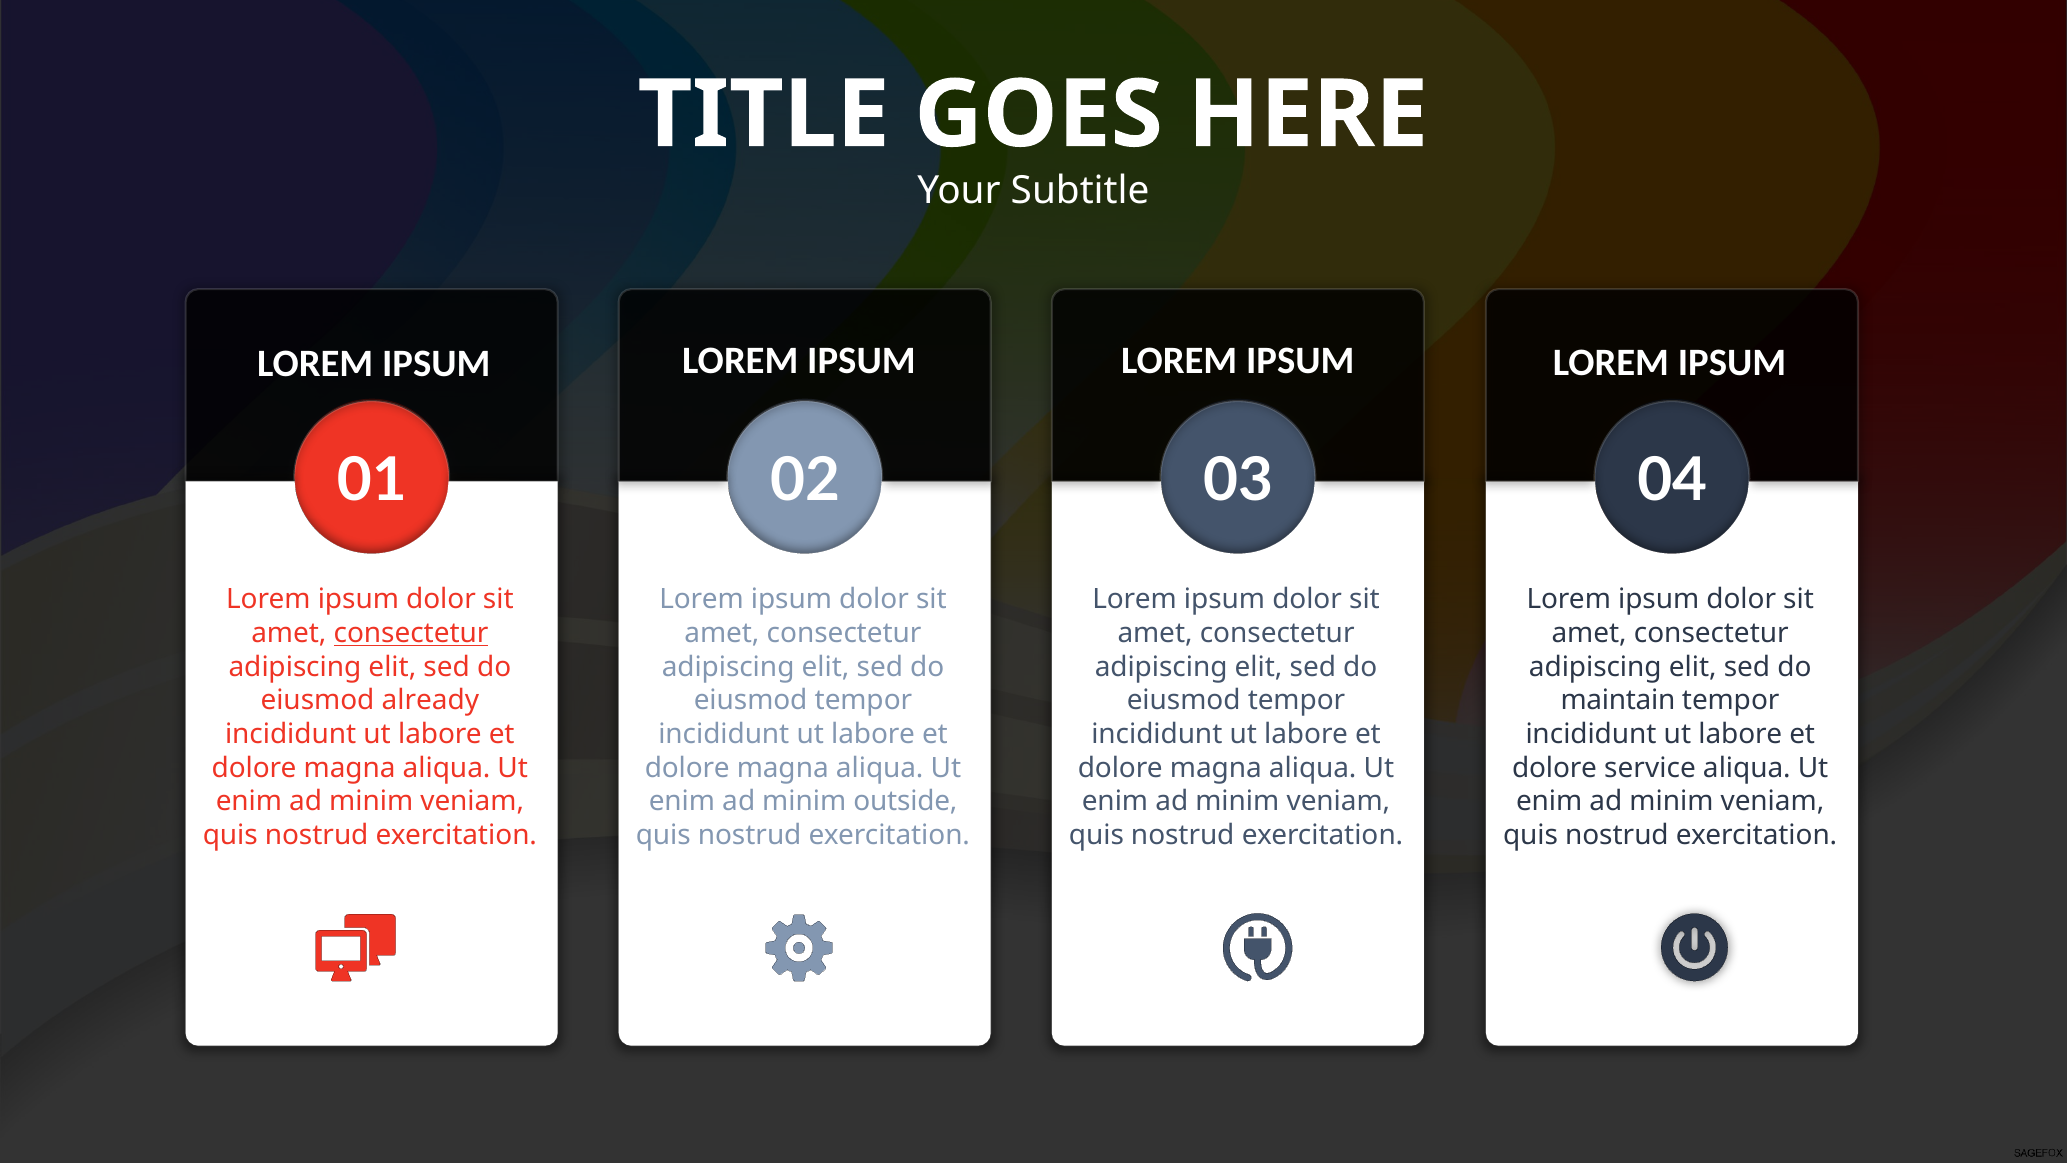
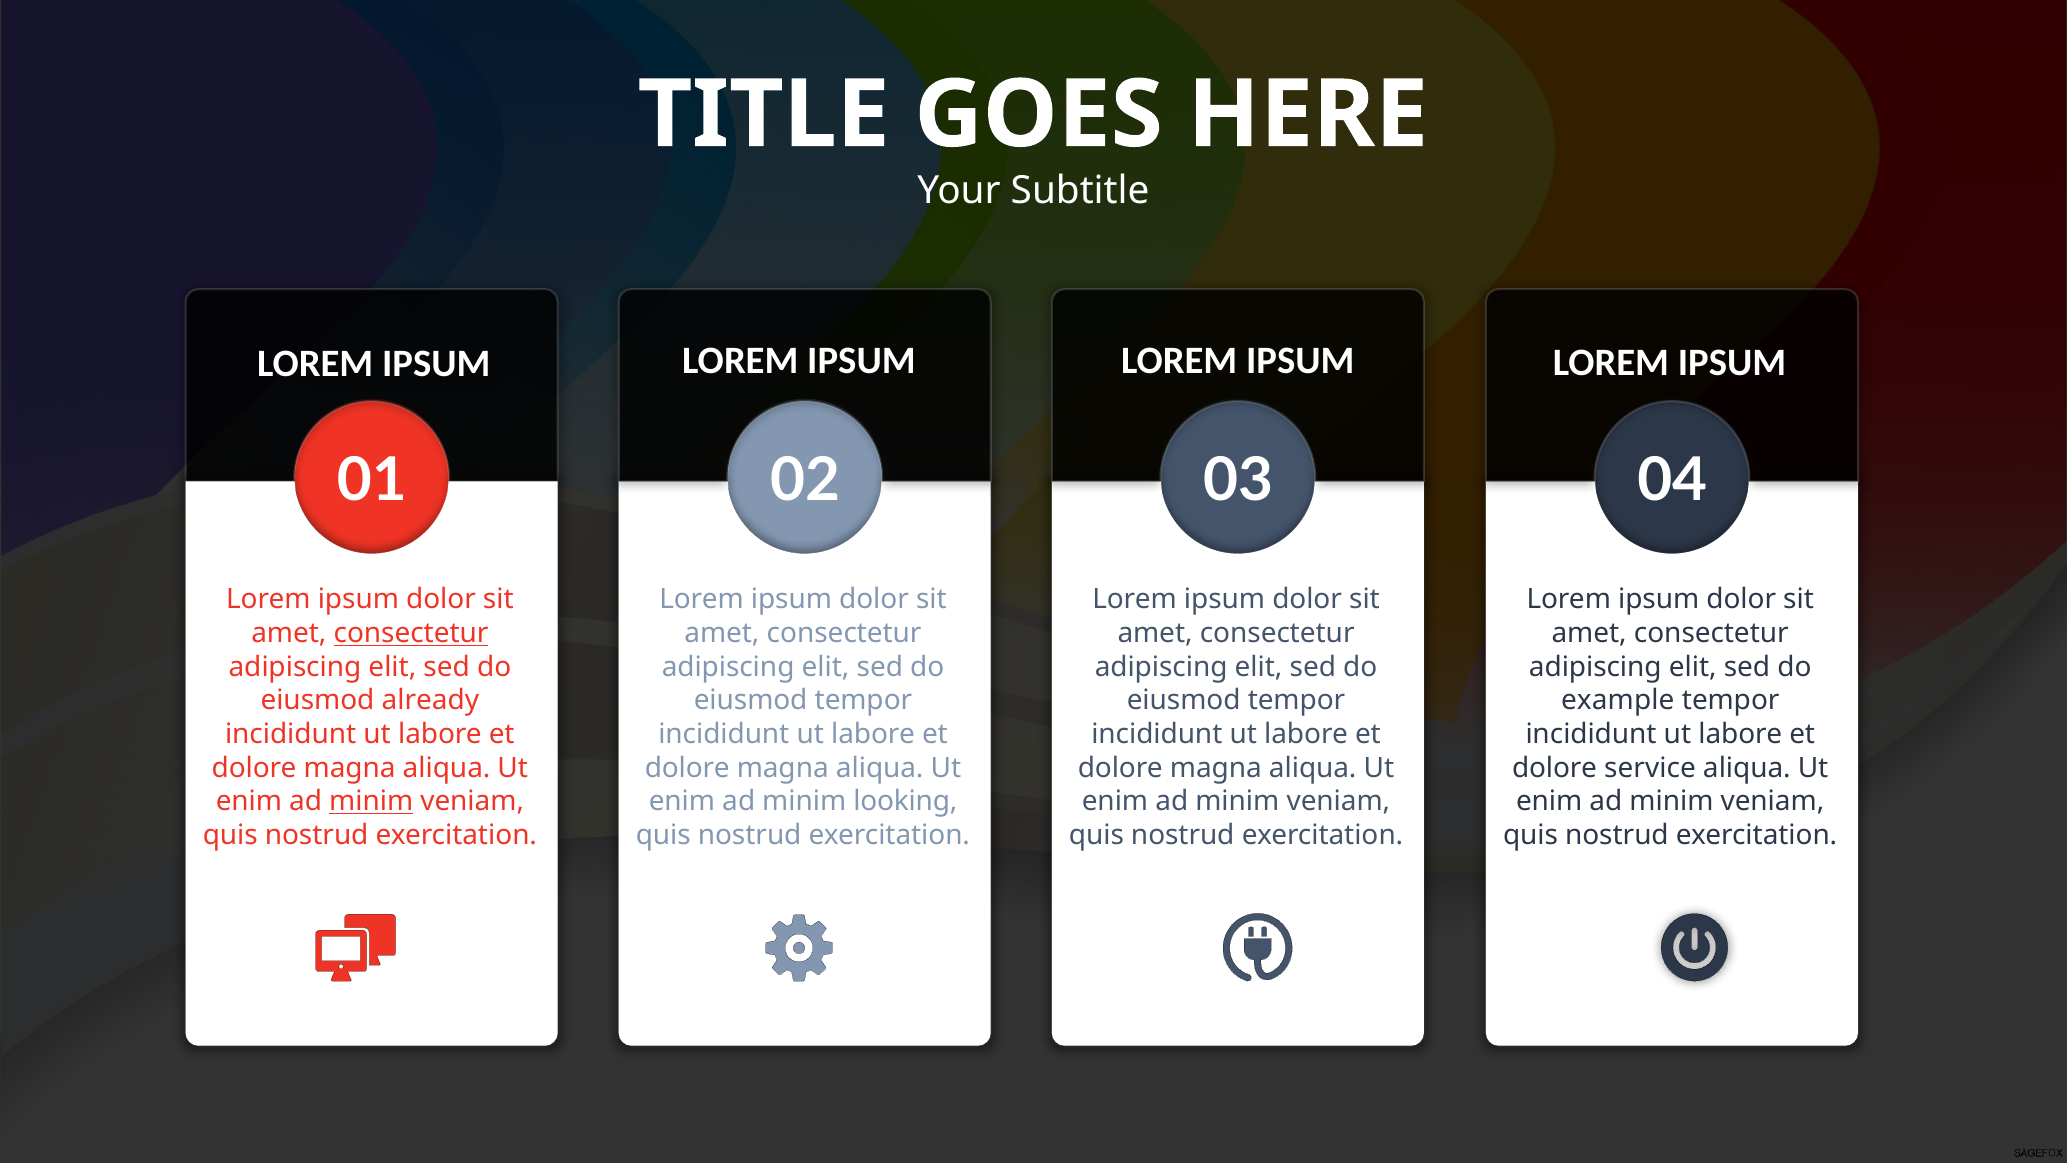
maintain: maintain -> example
minim at (371, 801) underline: none -> present
outside: outside -> looking
